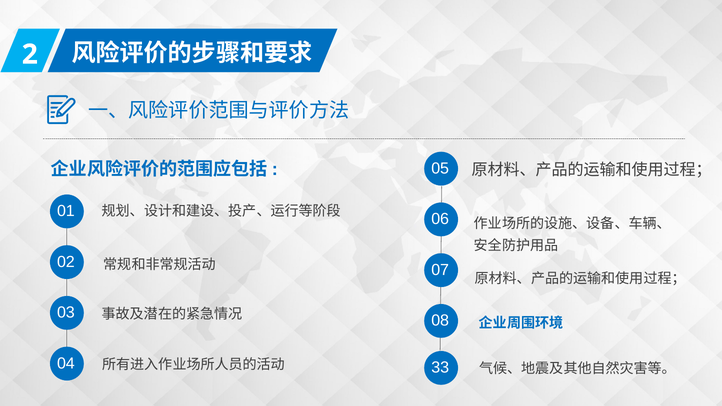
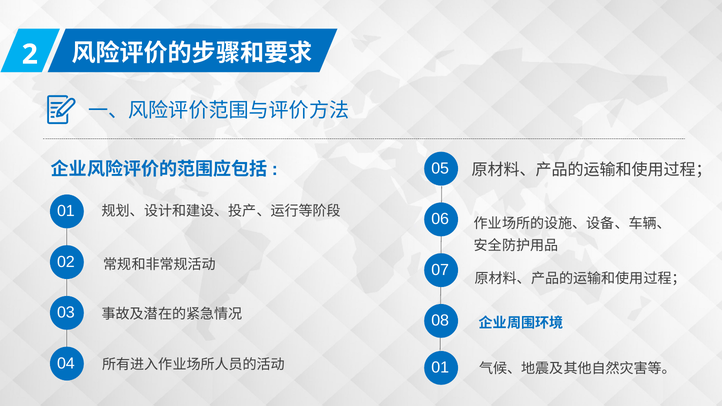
33 at (440, 368): 33 -> 01
